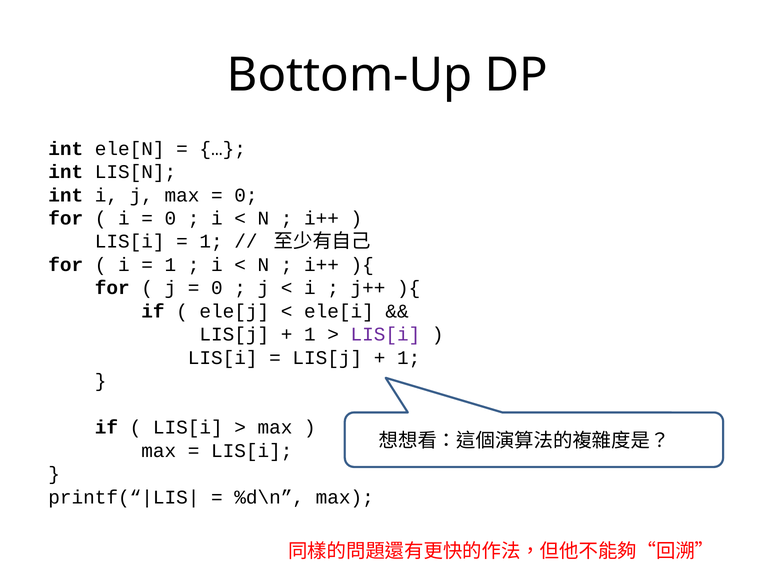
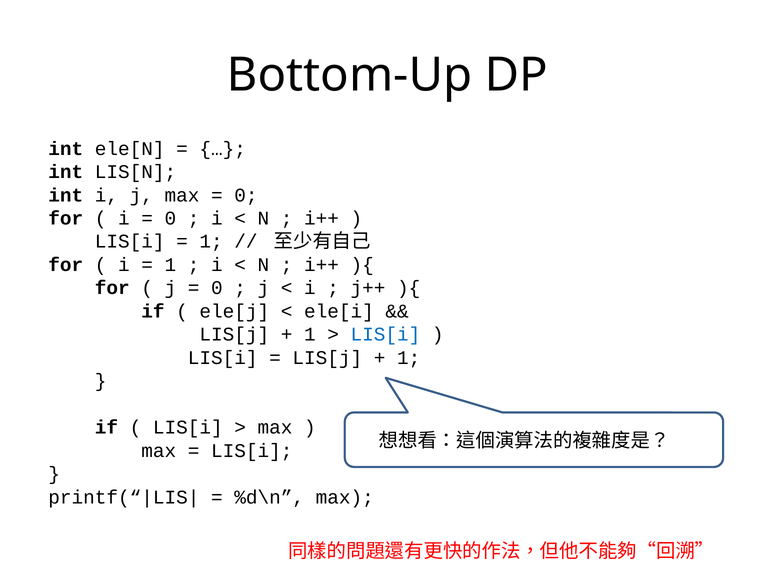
LIS[i at (385, 335) colour: purple -> blue
